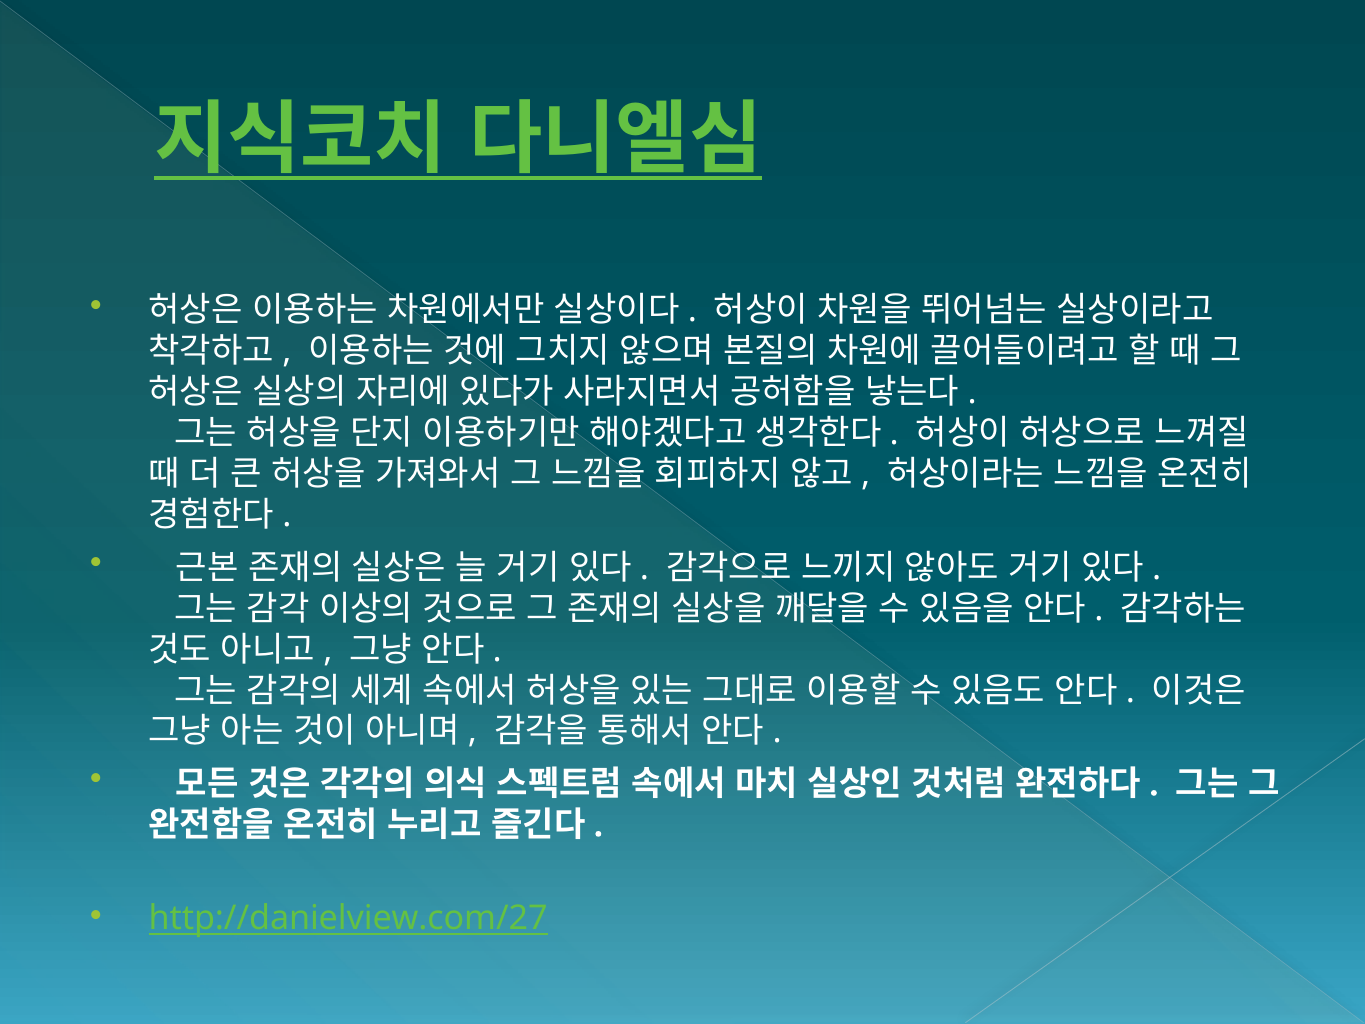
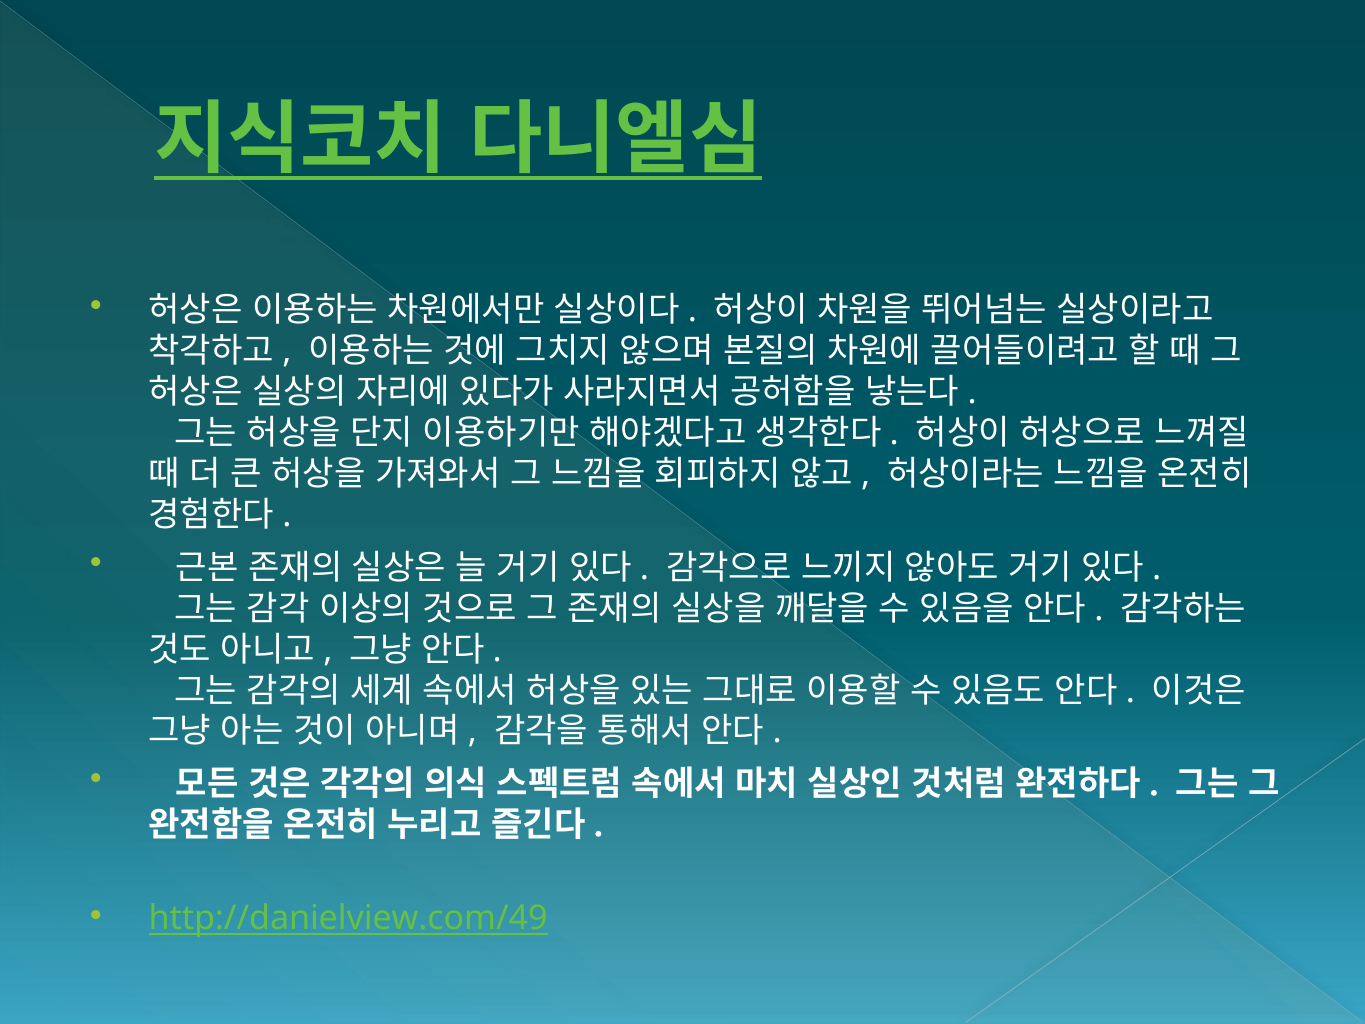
http://danielview.com/27: http://danielview.com/27 -> http://danielview.com/49
